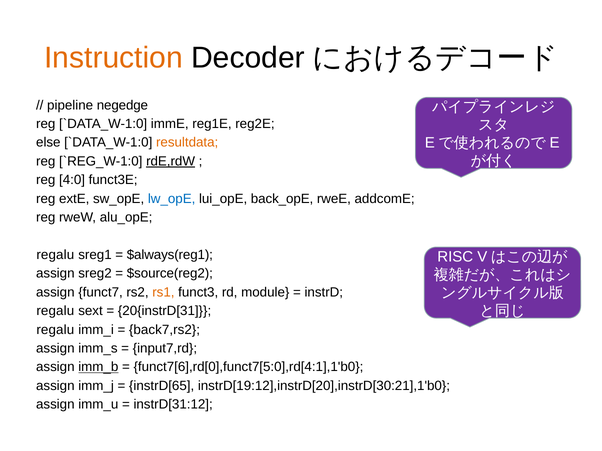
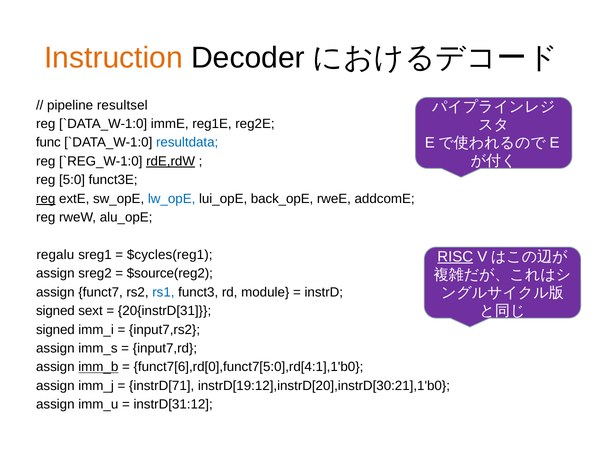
negedge: negedge -> resultsel
else: else -> func
resultdata colour: orange -> blue
4:0: 4:0 -> 5:0
reg at (46, 199) underline: none -> present
$always(reg1: $always(reg1 -> $cycles(reg1
RISC underline: none -> present
rs1 colour: orange -> blue
regalu at (55, 311): regalu -> signed
regalu at (55, 330): regalu -> signed
back7,rs2: back7,rs2 -> input7,rs2
instrD[65: instrD[65 -> instrD[71
